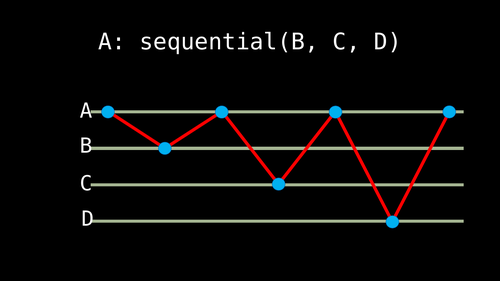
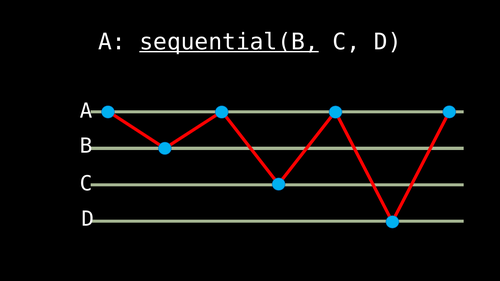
sequential(B underline: none -> present
